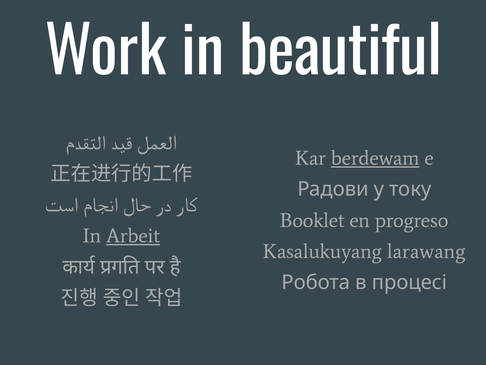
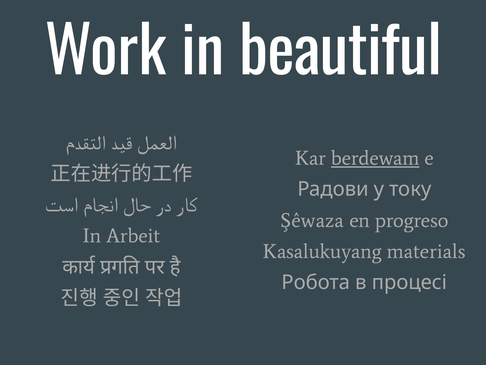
Booklet: Booklet -> Şêwaza
Arbeit underline: present -> none
larawang: larawang -> materials
